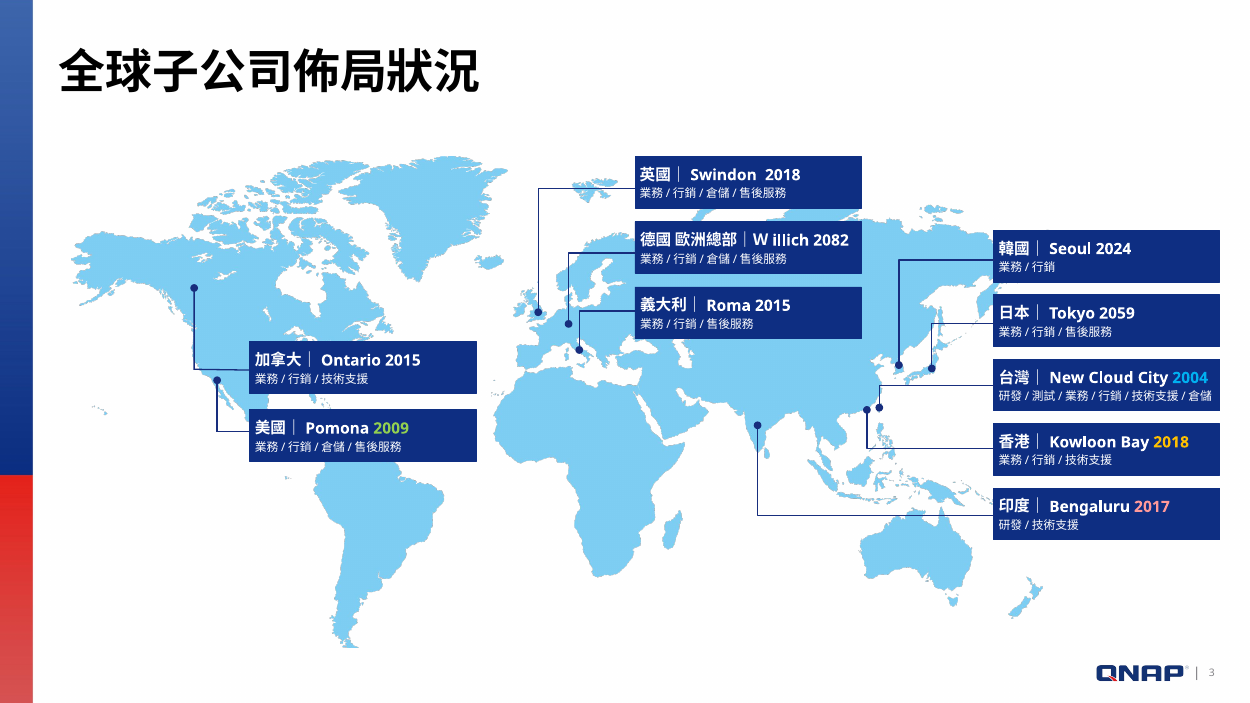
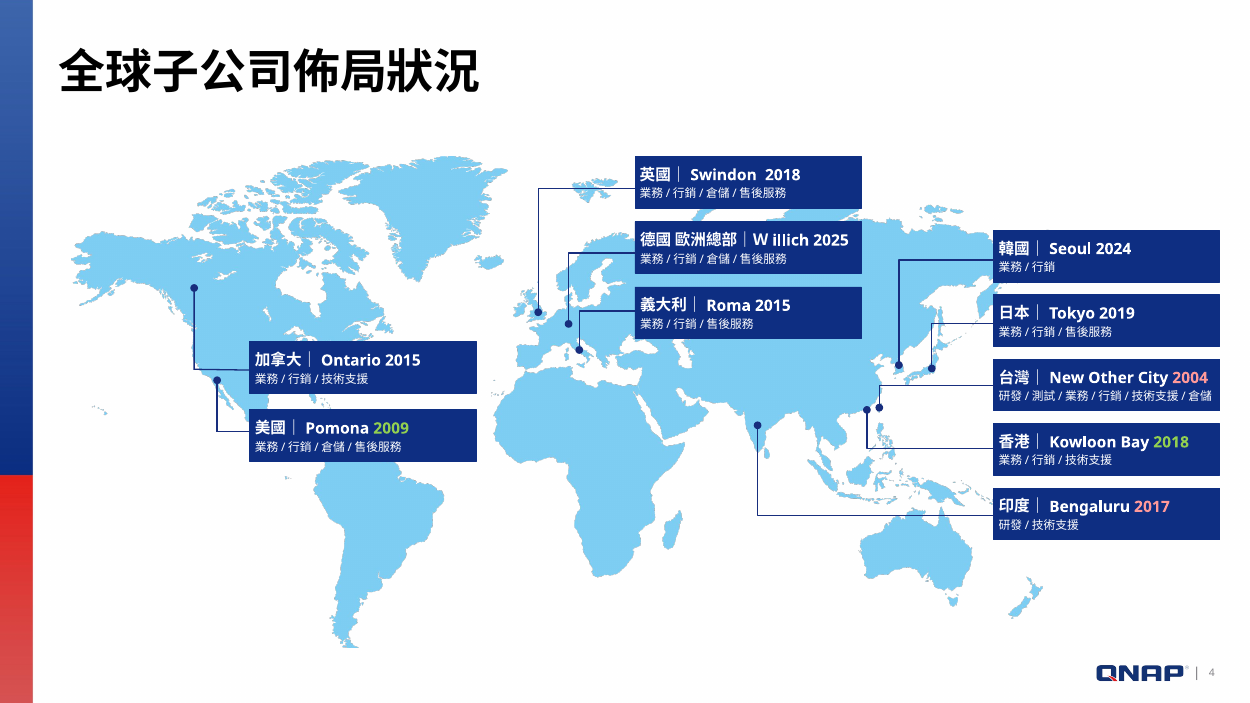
2082: 2082 -> 2025
2059: 2059 -> 2019
Cloud: Cloud -> Other
2004 colour: light blue -> pink
2018 at (1171, 442) colour: yellow -> light green
3: 3 -> 4
